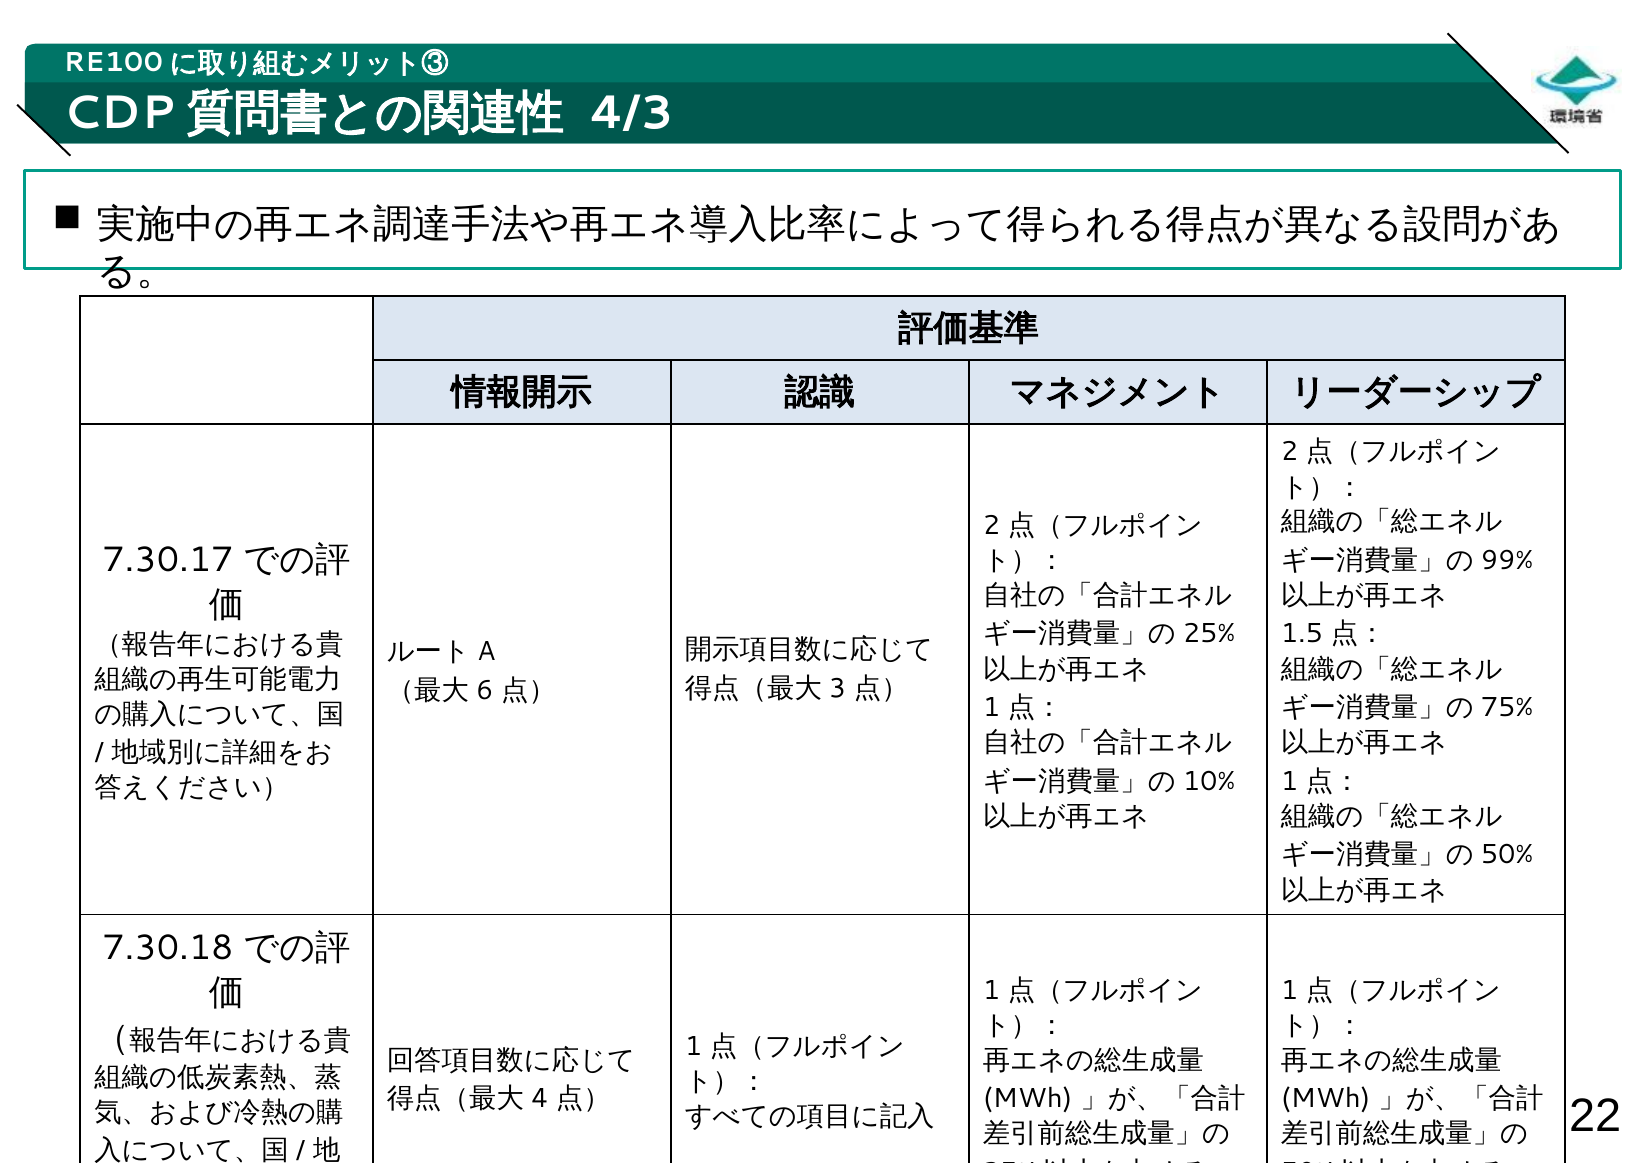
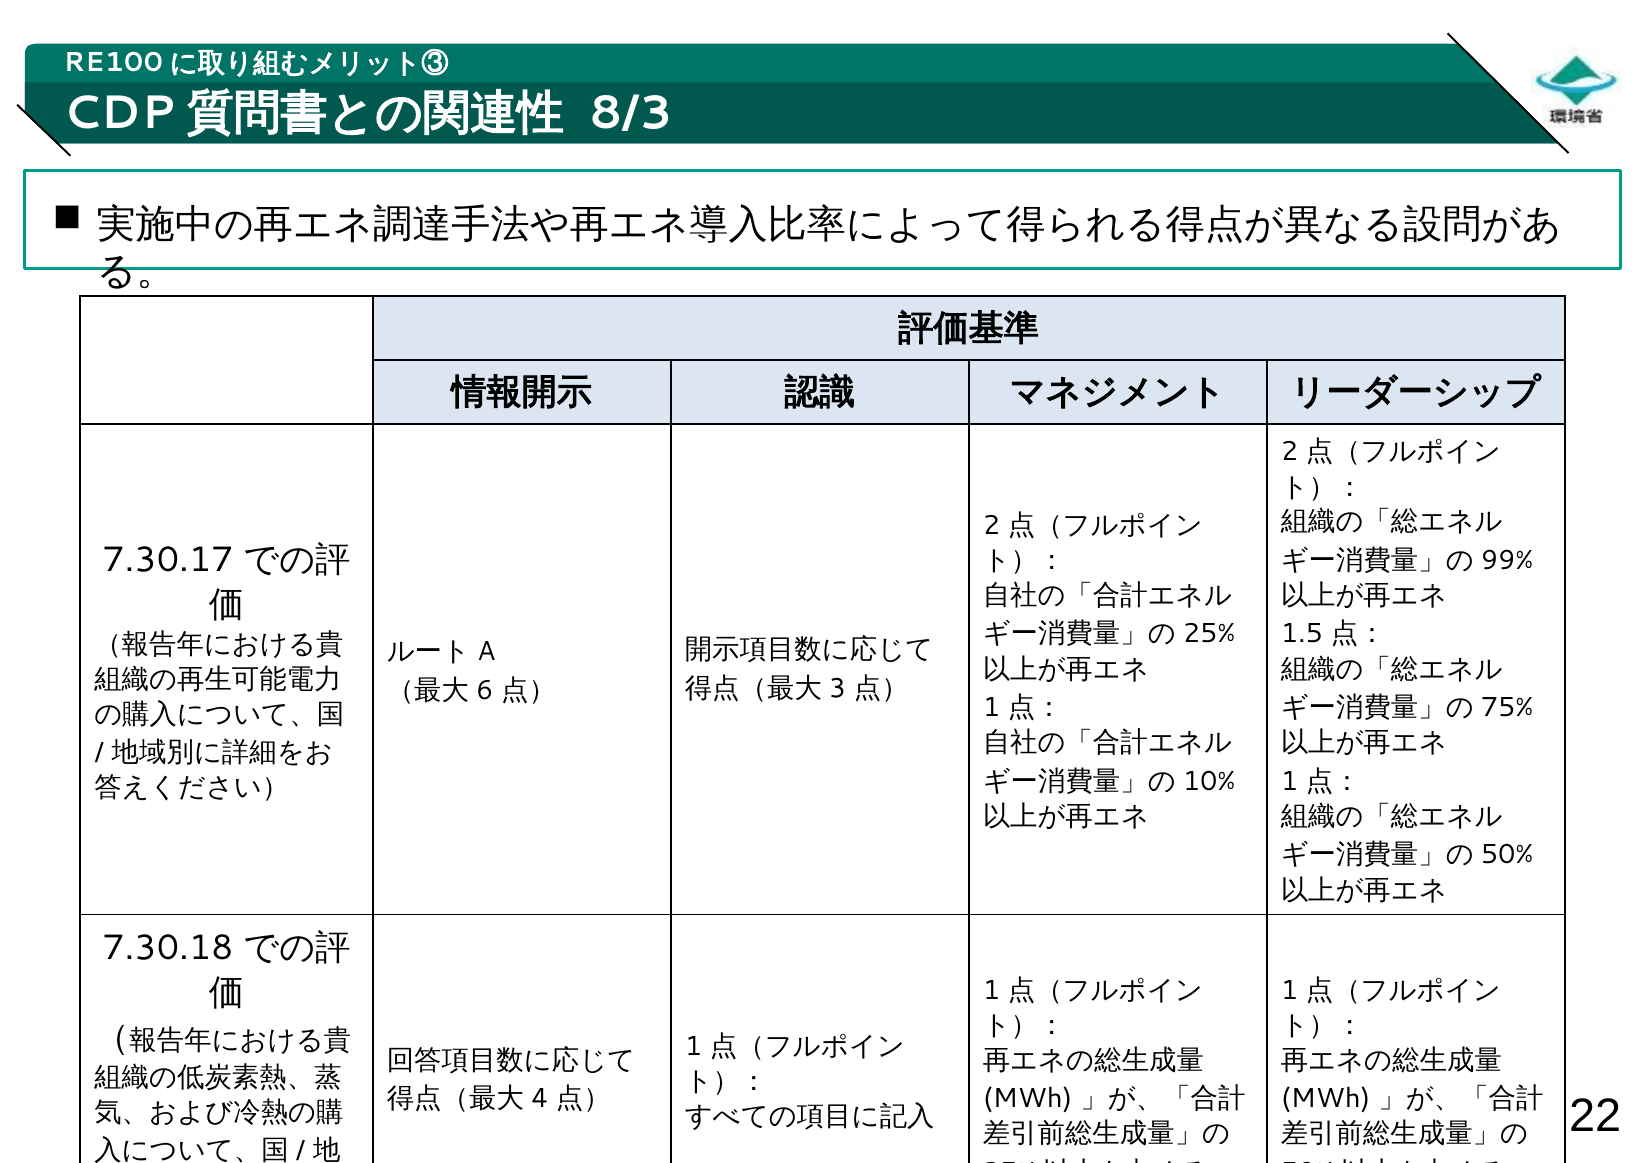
4/3: 4/3 -> 8/3
